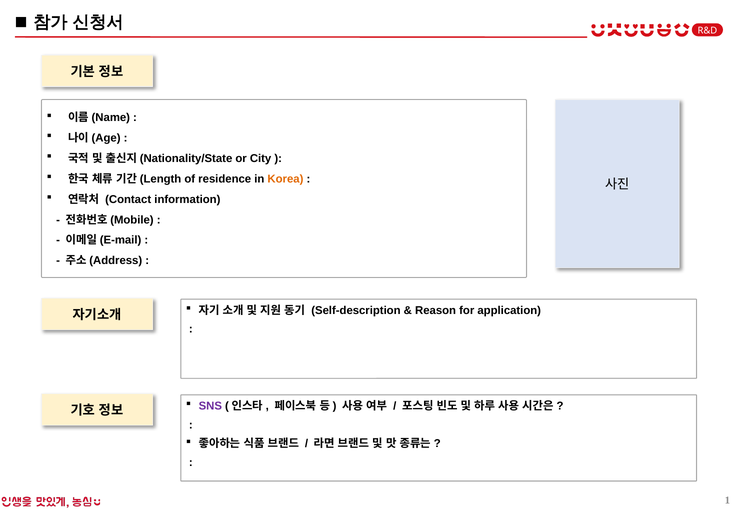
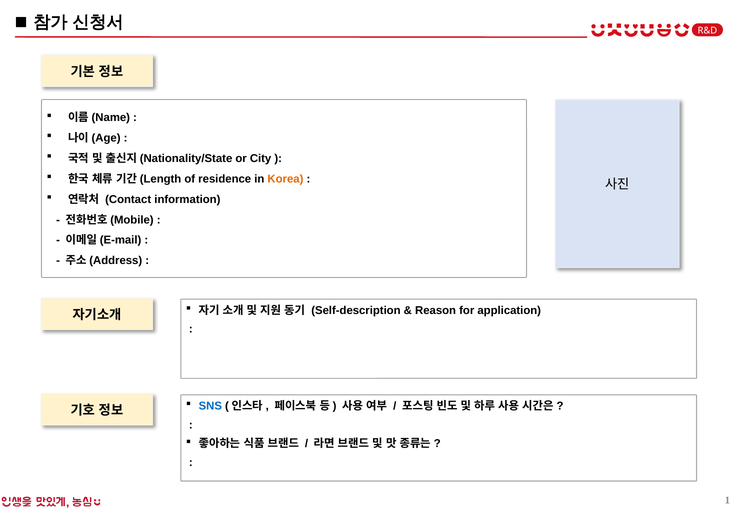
SNS colour: purple -> blue
